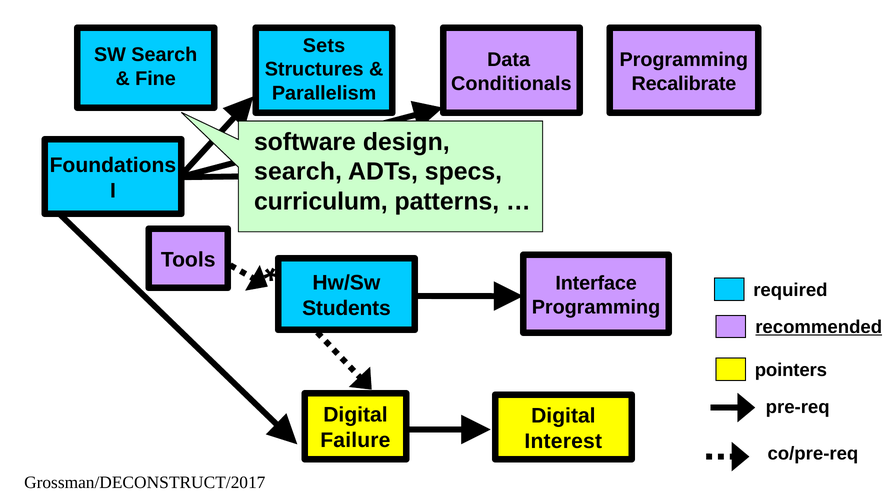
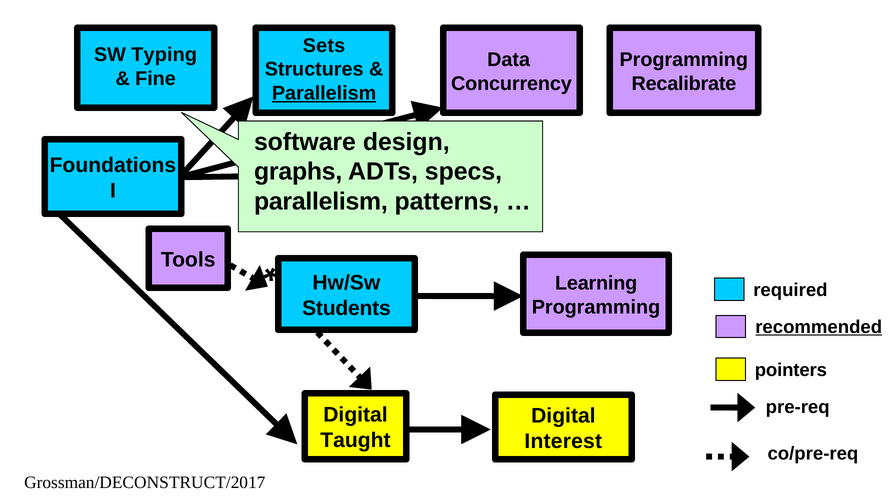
SW Search: Search -> Typing
Conditionals: Conditionals -> Concurrency
Parallelism at (324, 93) underline: none -> present
search at (298, 172): search -> graphs
curriculum at (321, 201): curriculum -> parallelism
Interface: Interface -> Learning
Failure: Failure -> Taught
